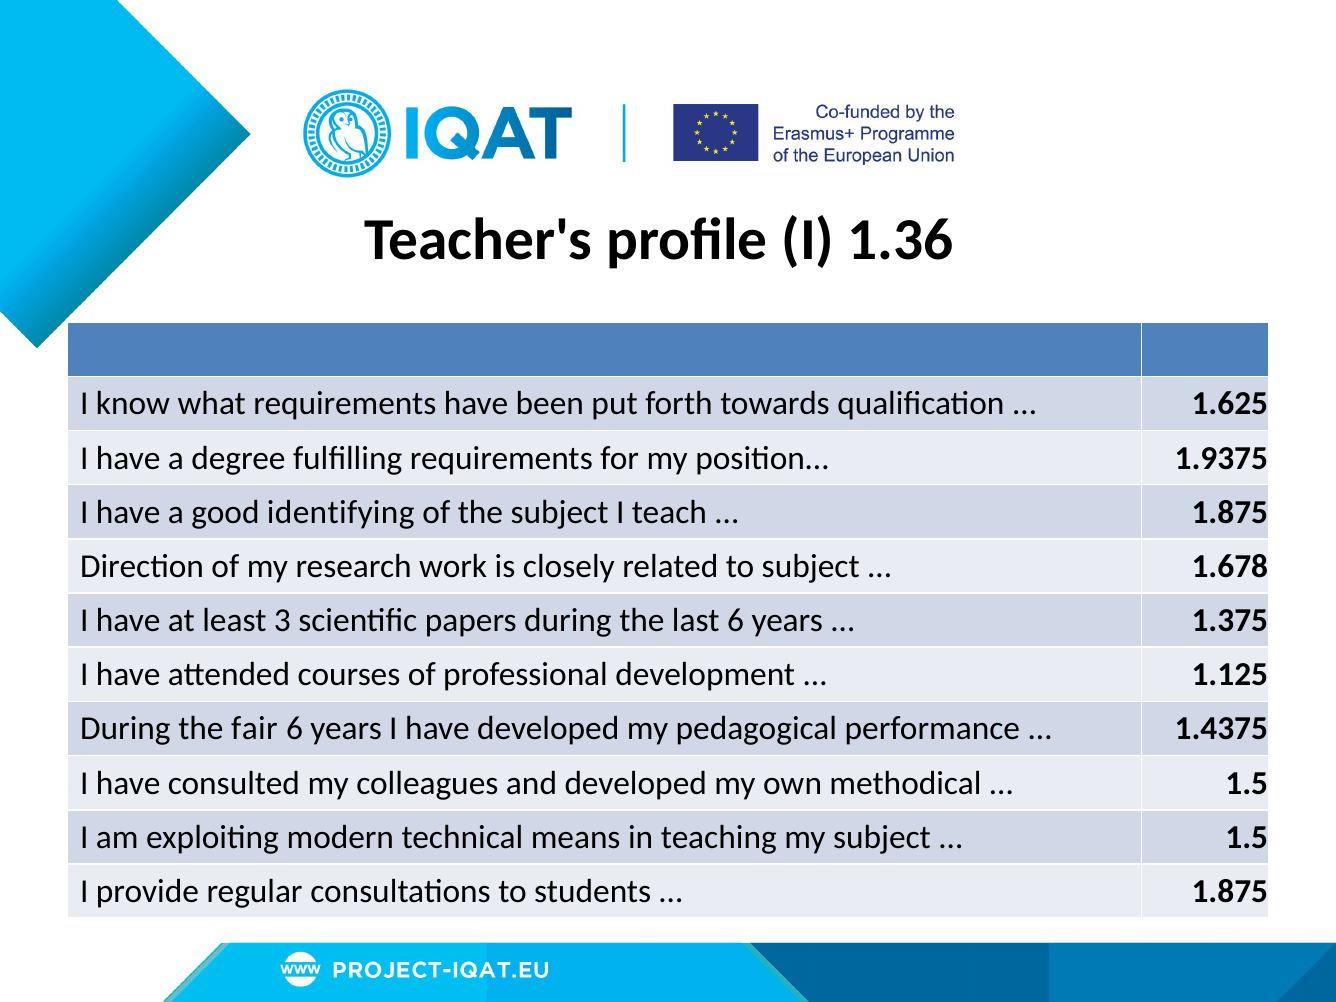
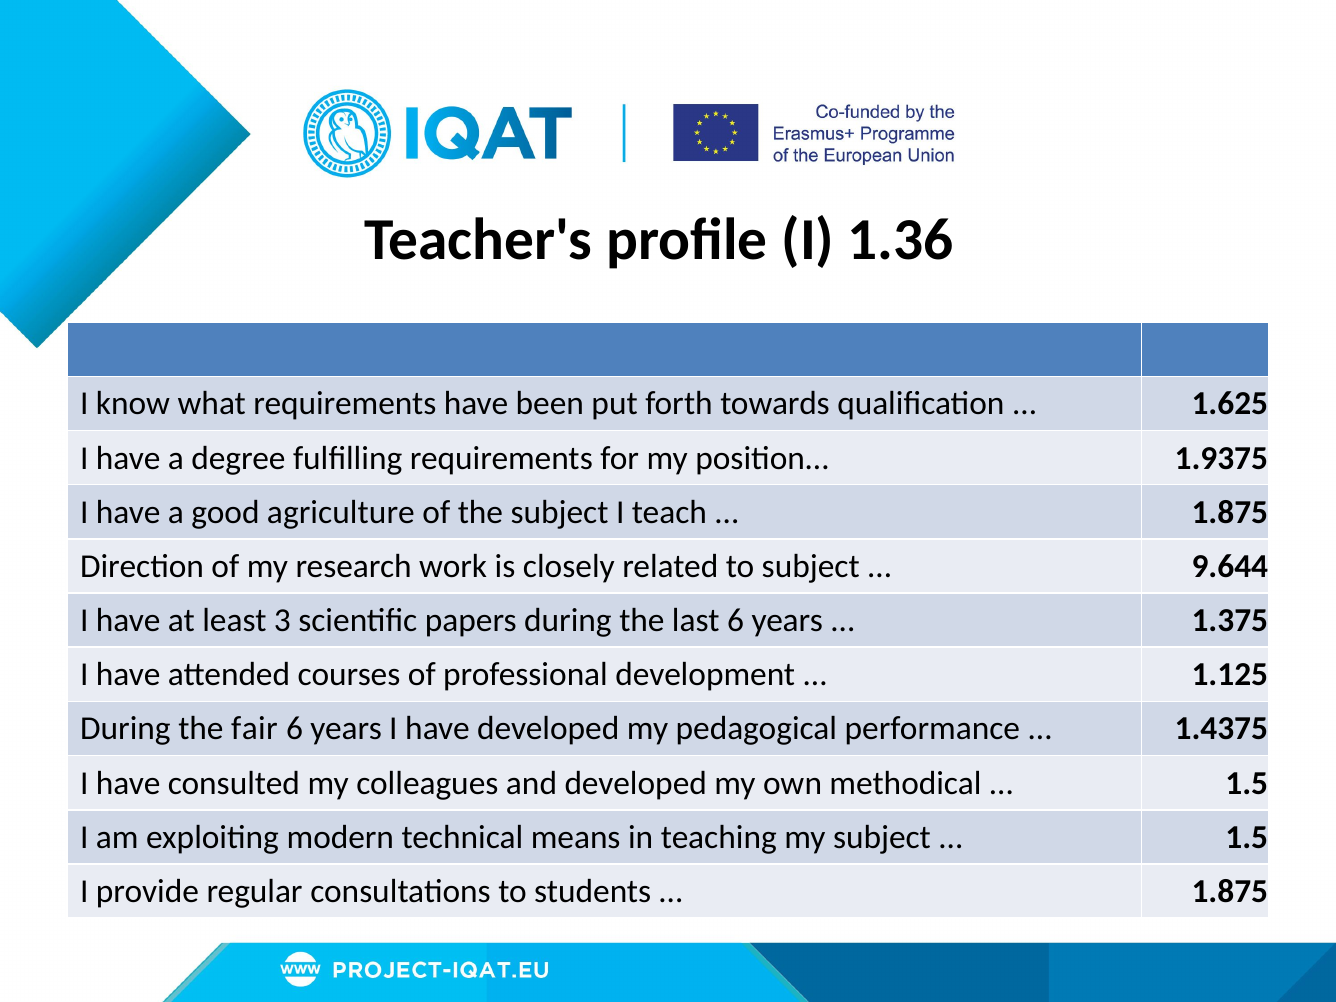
identifying: identifying -> agriculture
1.678: 1.678 -> 9.644
